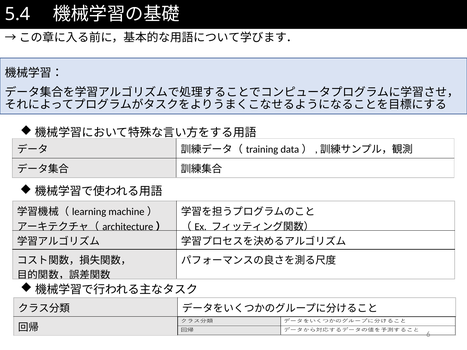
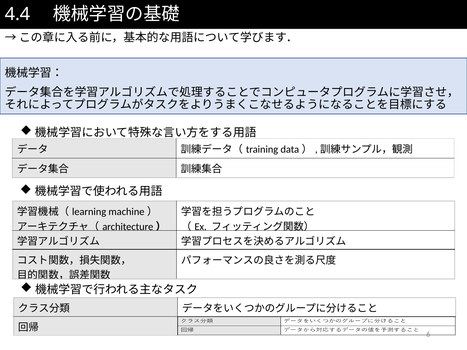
5.4: 5.4 -> 4.4
